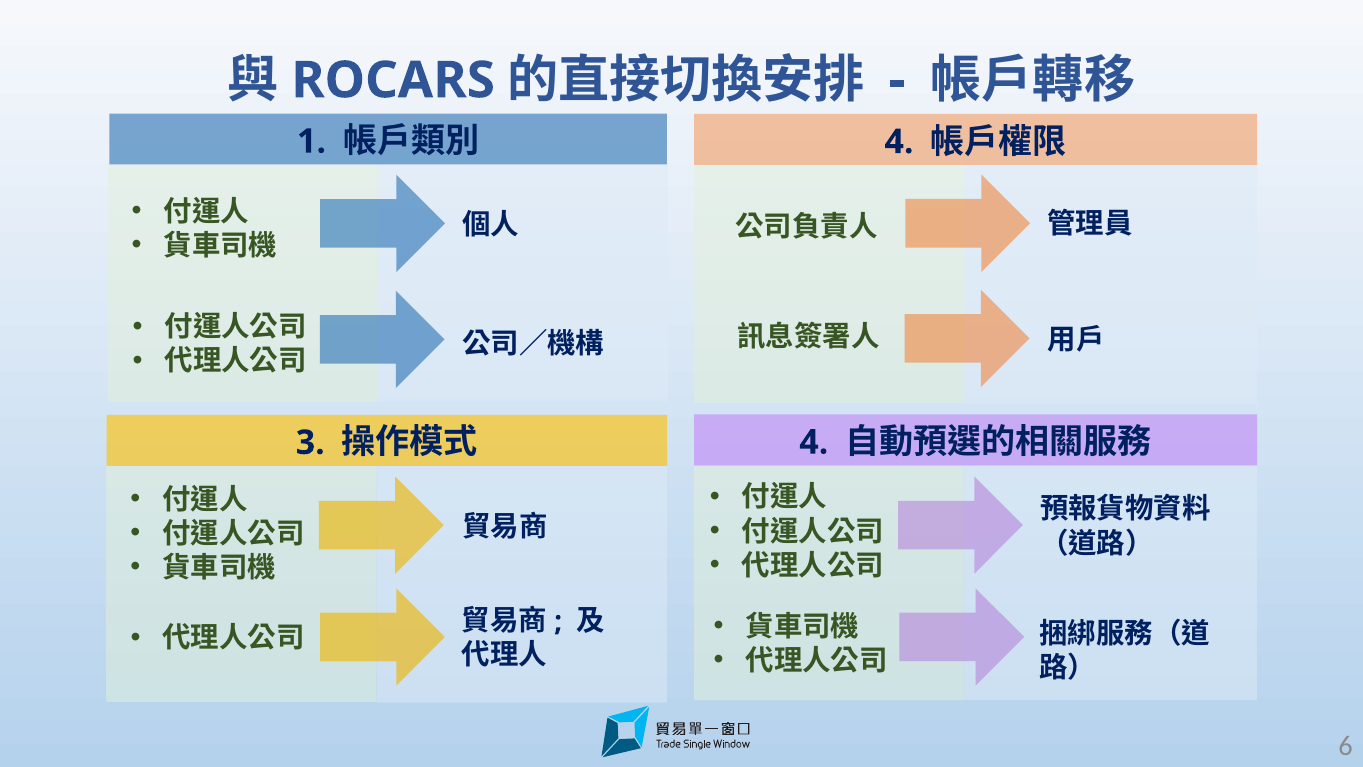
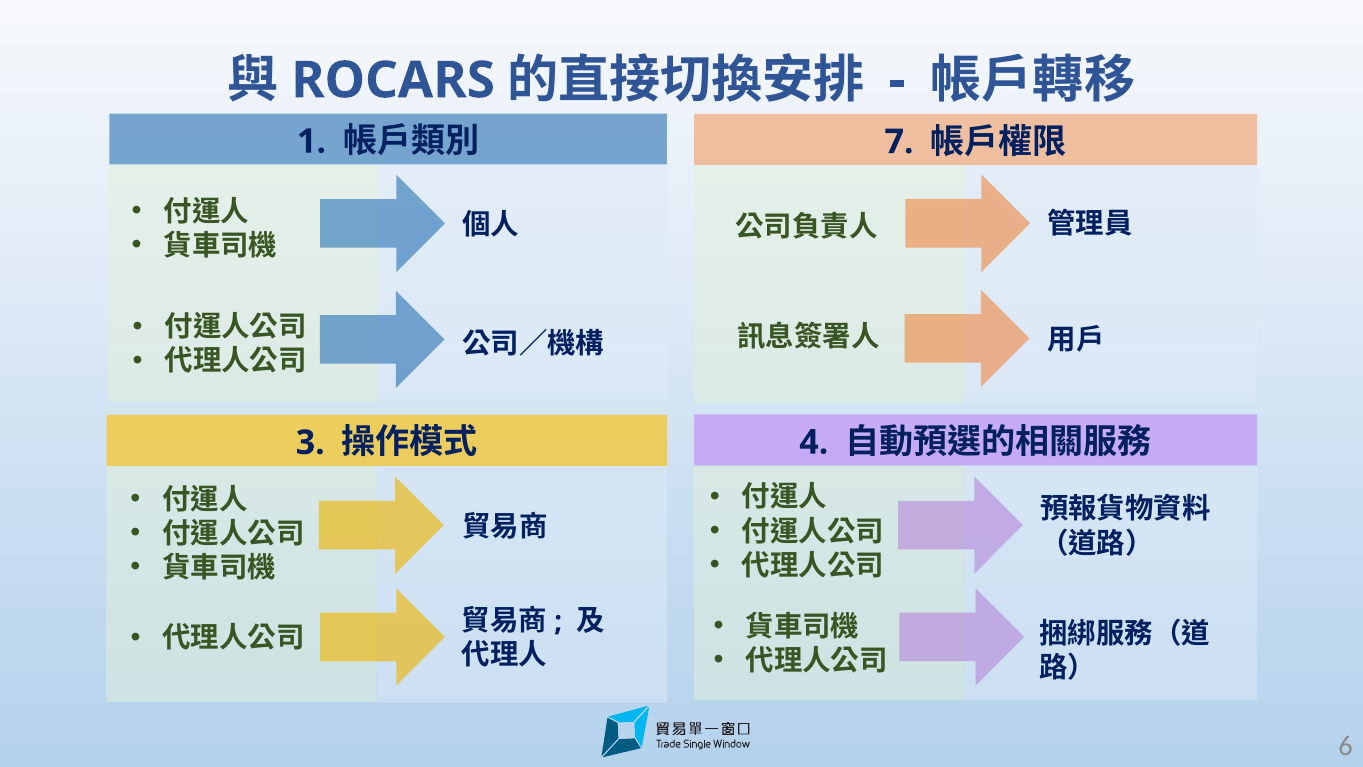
4 at (899, 142): 4 -> 7
